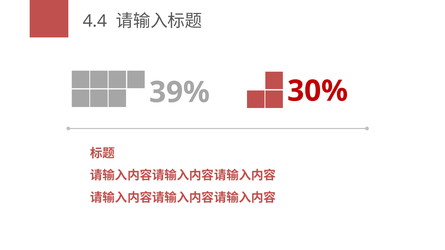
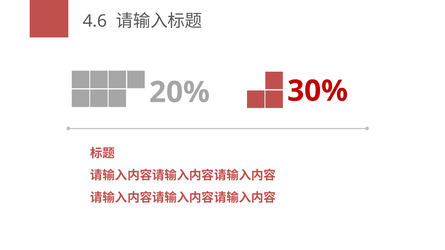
4.4: 4.4 -> 4.6
39%: 39% -> 20%
